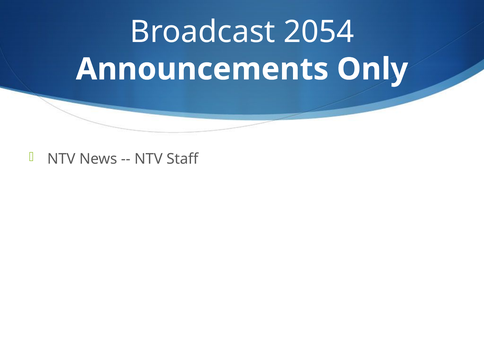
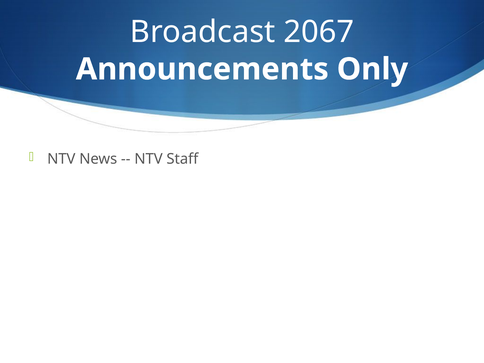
2054: 2054 -> 2067
